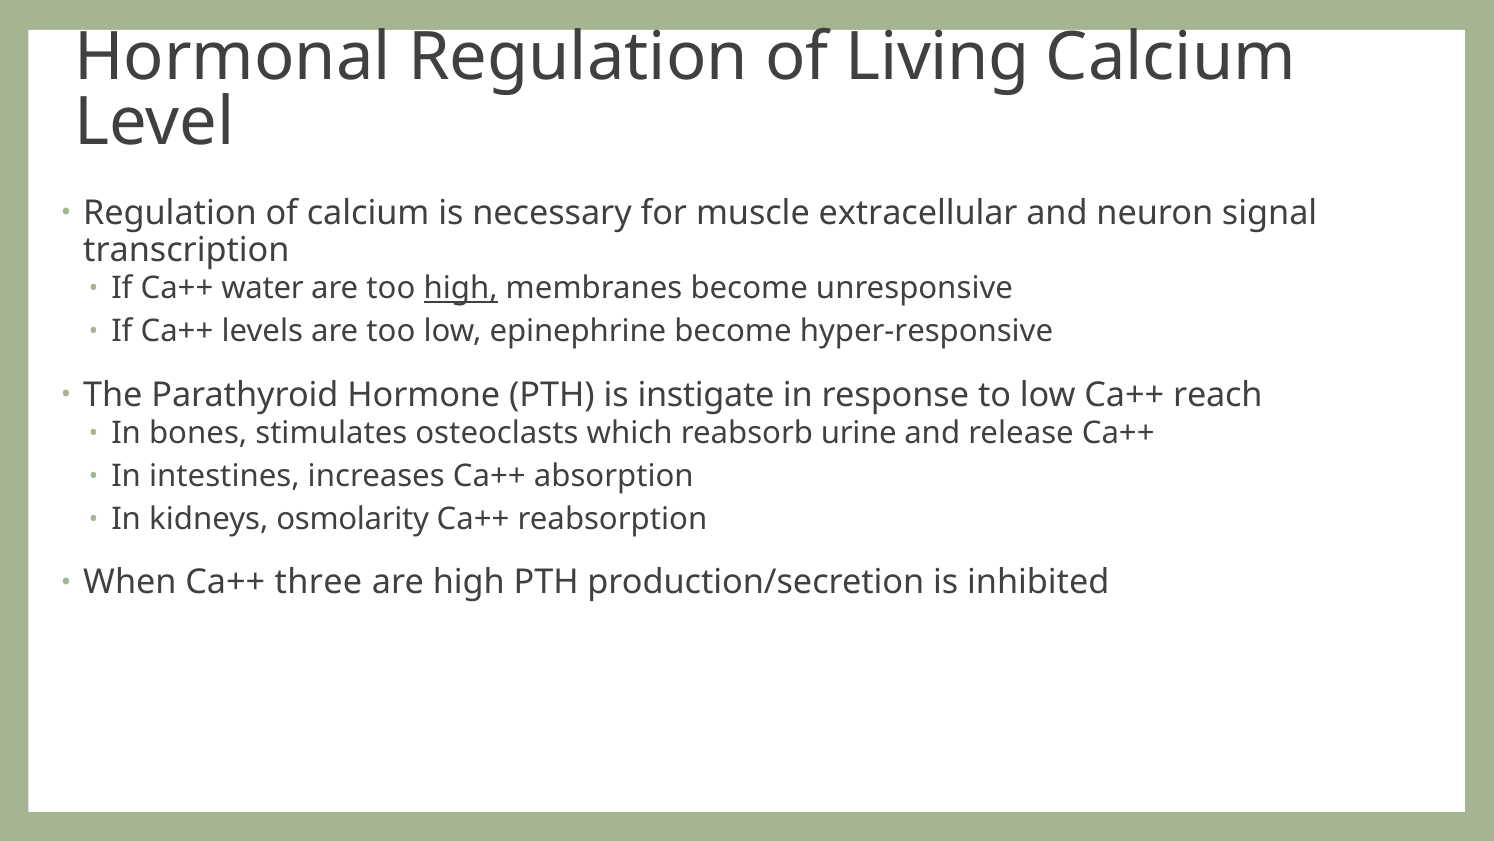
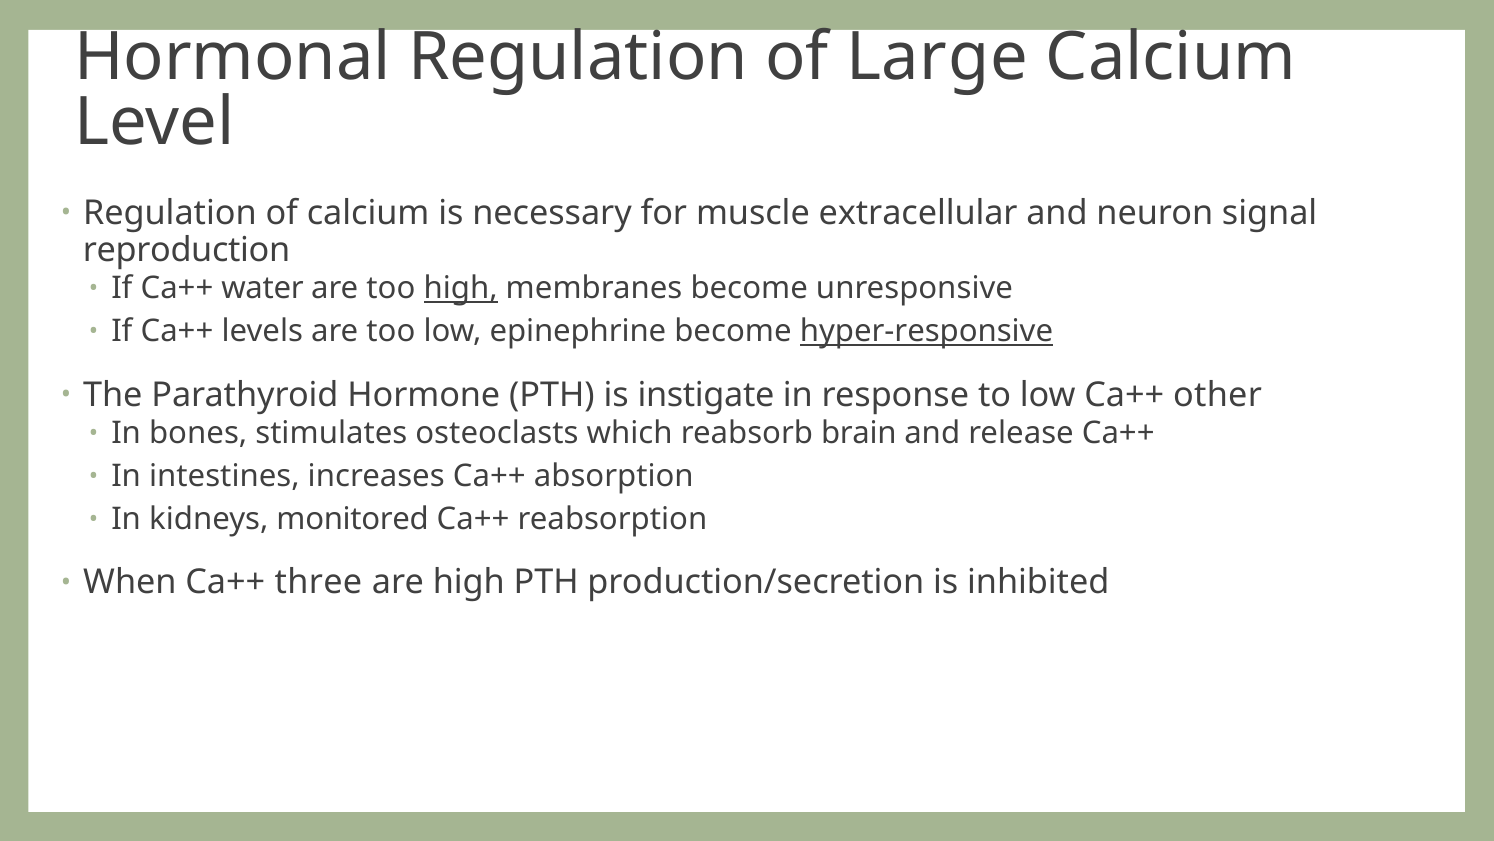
Living: Living -> Large
transcription: transcription -> reproduction
hyper-responsive underline: none -> present
reach: reach -> other
urine: urine -> brain
osmolarity: osmolarity -> monitored
